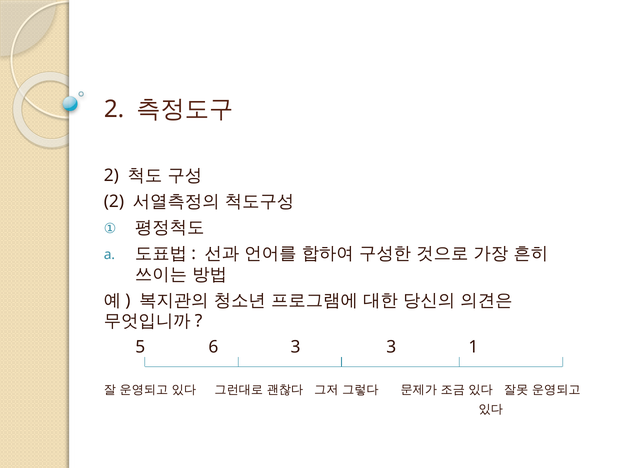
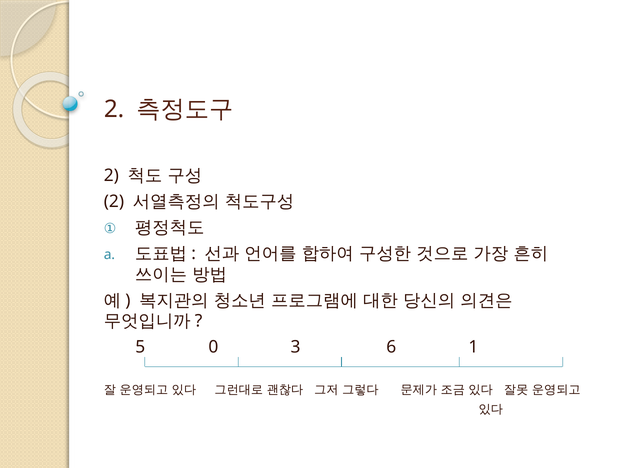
6: 6 -> 0
3 3: 3 -> 6
